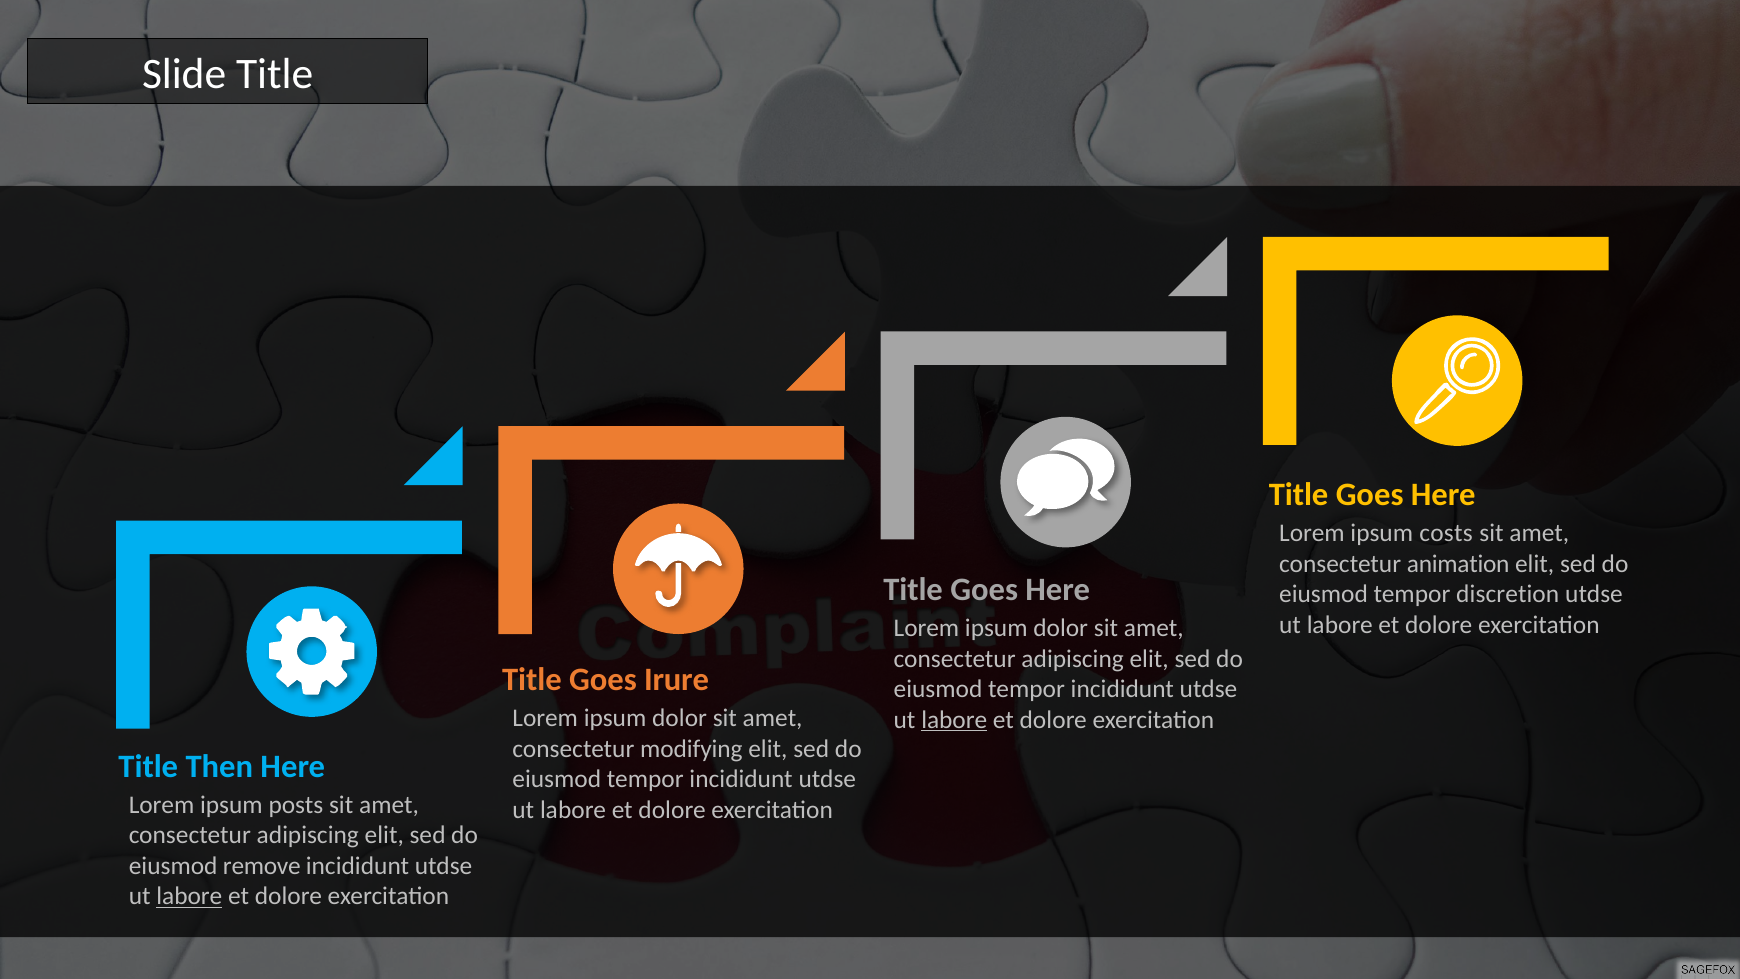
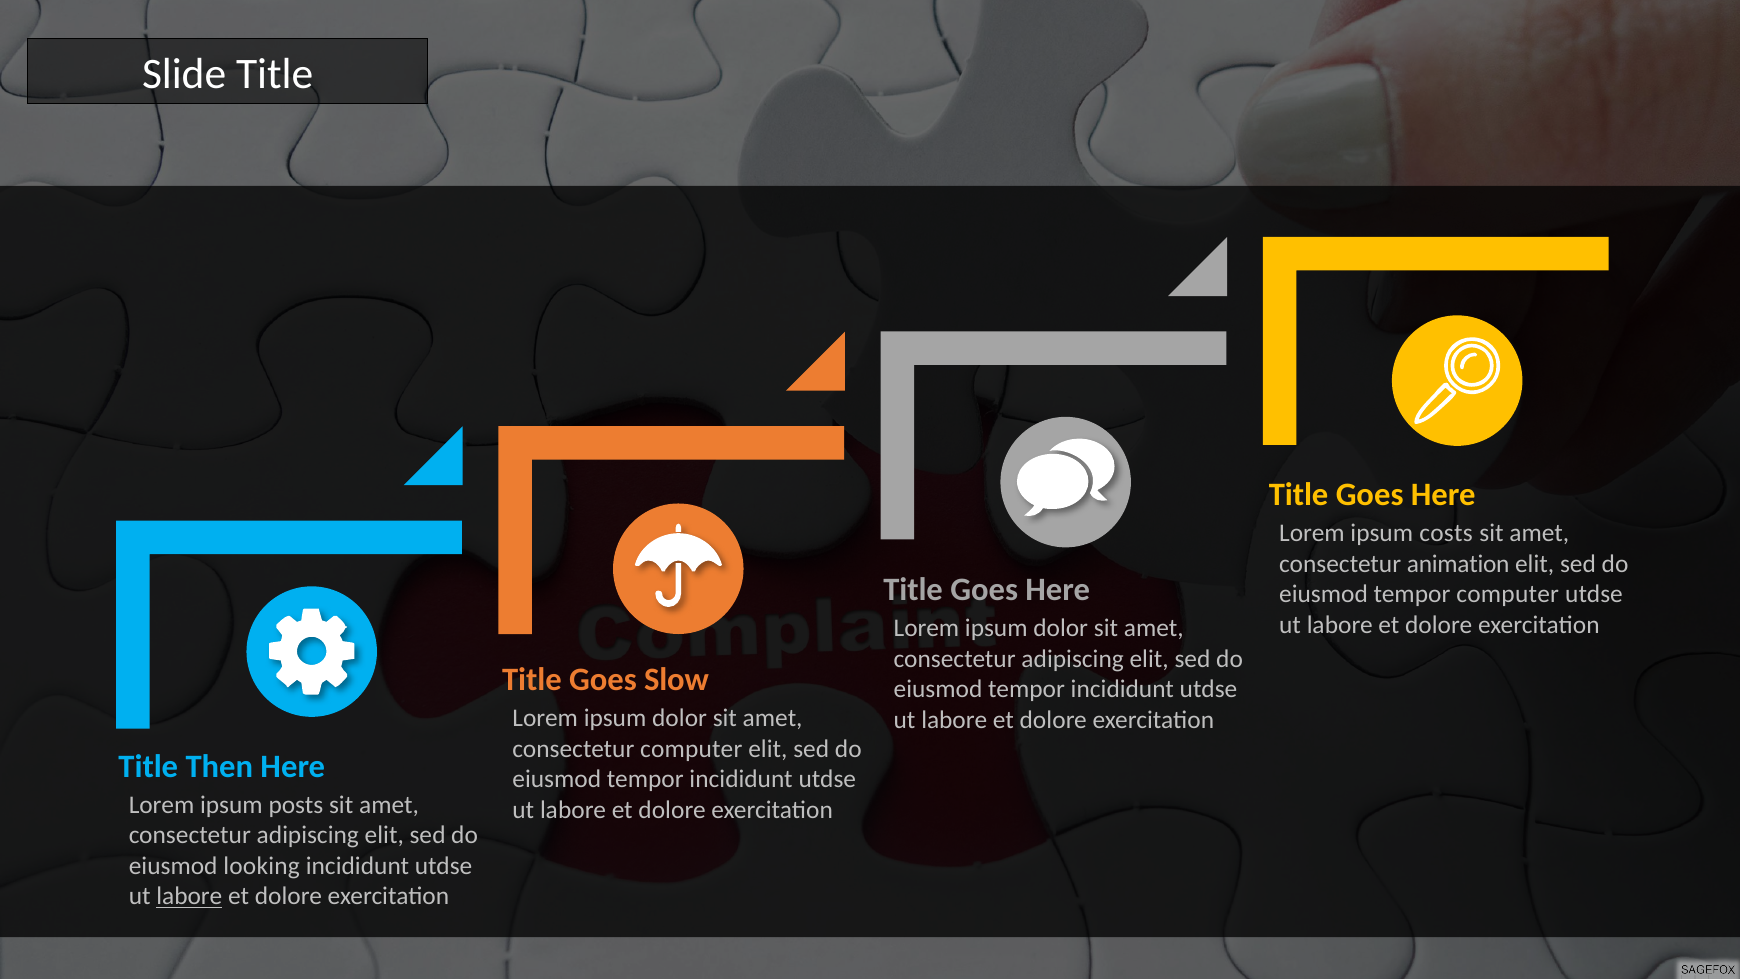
tempor discretion: discretion -> computer
Irure: Irure -> Slow
labore at (954, 719) underline: present -> none
consectetur modifying: modifying -> computer
remove: remove -> looking
